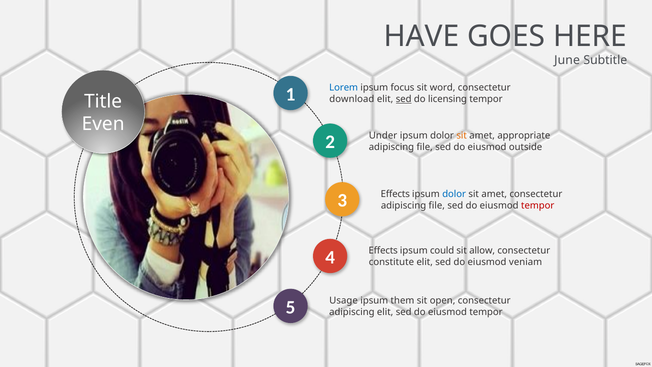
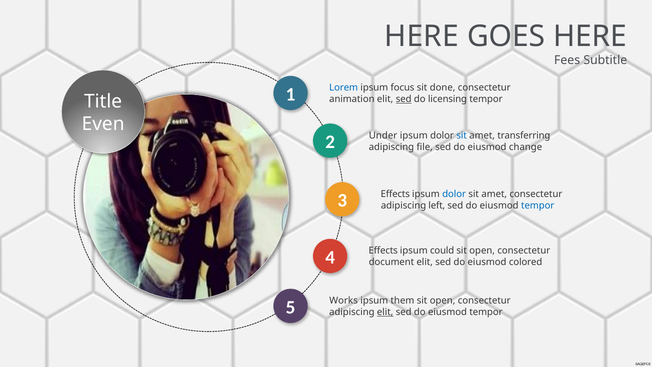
HAVE at (422, 36): HAVE -> HERE
June: June -> Fees
word: word -> done
download: download -> animation
sit at (462, 135) colour: orange -> blue
appropriate: appropriate -> transferring
outside: outside -> change
file at (437, 205): file -> left
tempor at (538, 205) colour: red -> blue
allow at (482, 251): allow -> open
constitute: constitute -> document
veniam: veniam -> colored
Usage: Usage -> Works
elit at (385, 312) underline: none -> present
